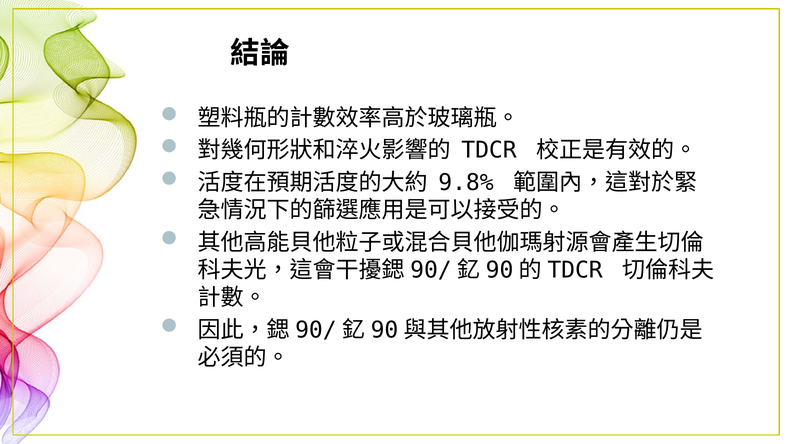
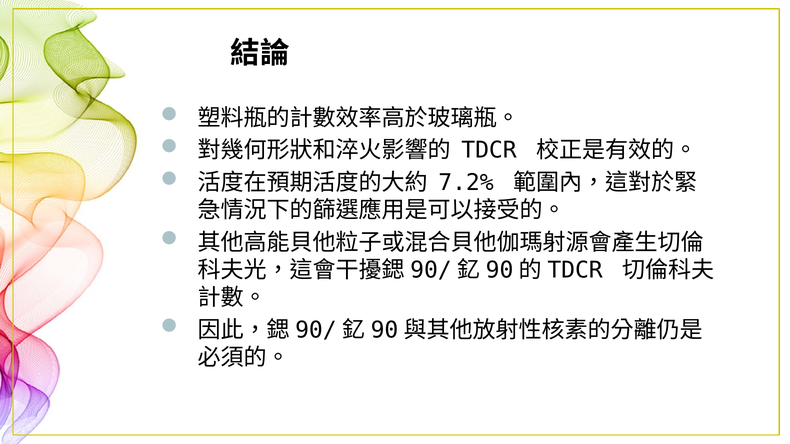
9.8%: 9.8% -> 7.2%
